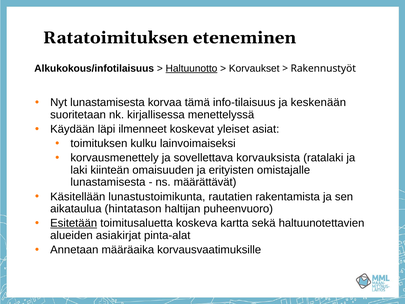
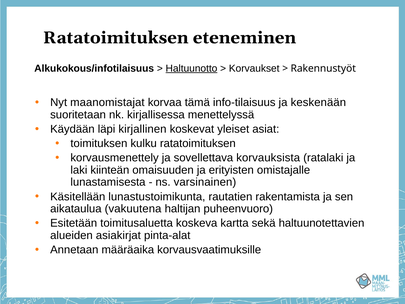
Nyt lunastamisesta: lunastamisesta -> maanomistajat
ilmenneet: ilmenneet -> kirjallinen
kulku lainvoimaiseksi: lainvoimaiseksi -> ratatoimituksen
määrättävät: määrättävät -> varsinainen
hintatason: hintatason -> vakuutena
Esitetään underline: present -> none
